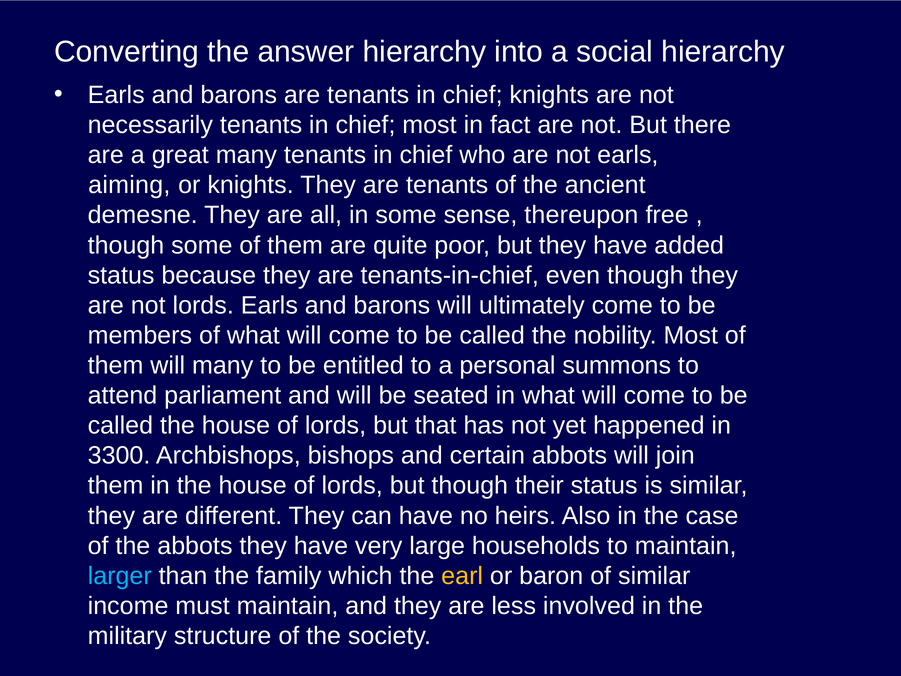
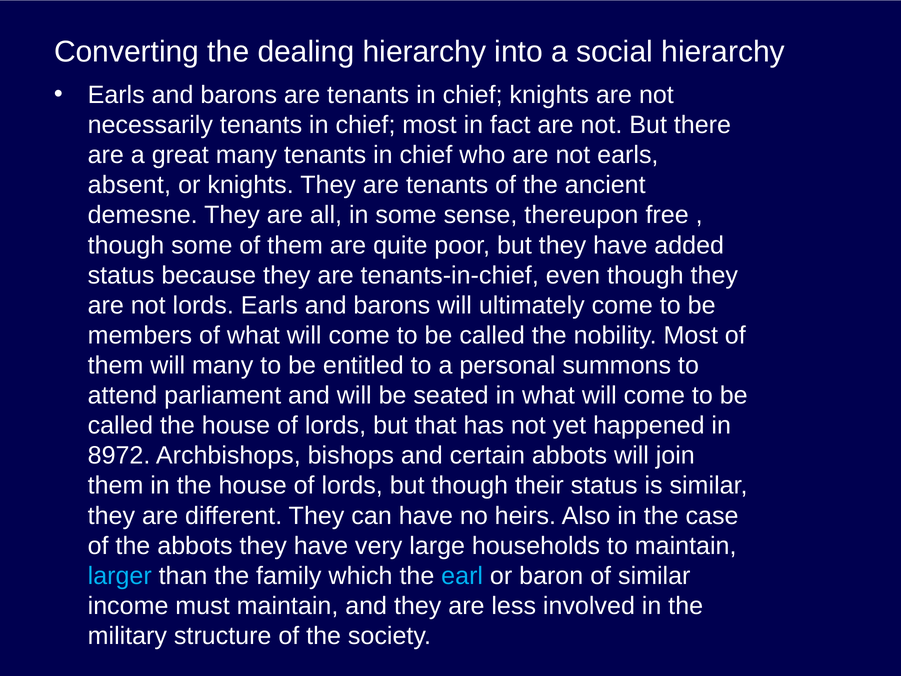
answer: answer -> dealing
aiming: aiming -> absent
3300: 3300 -> 8972
earl colour: yellow -> light blue
